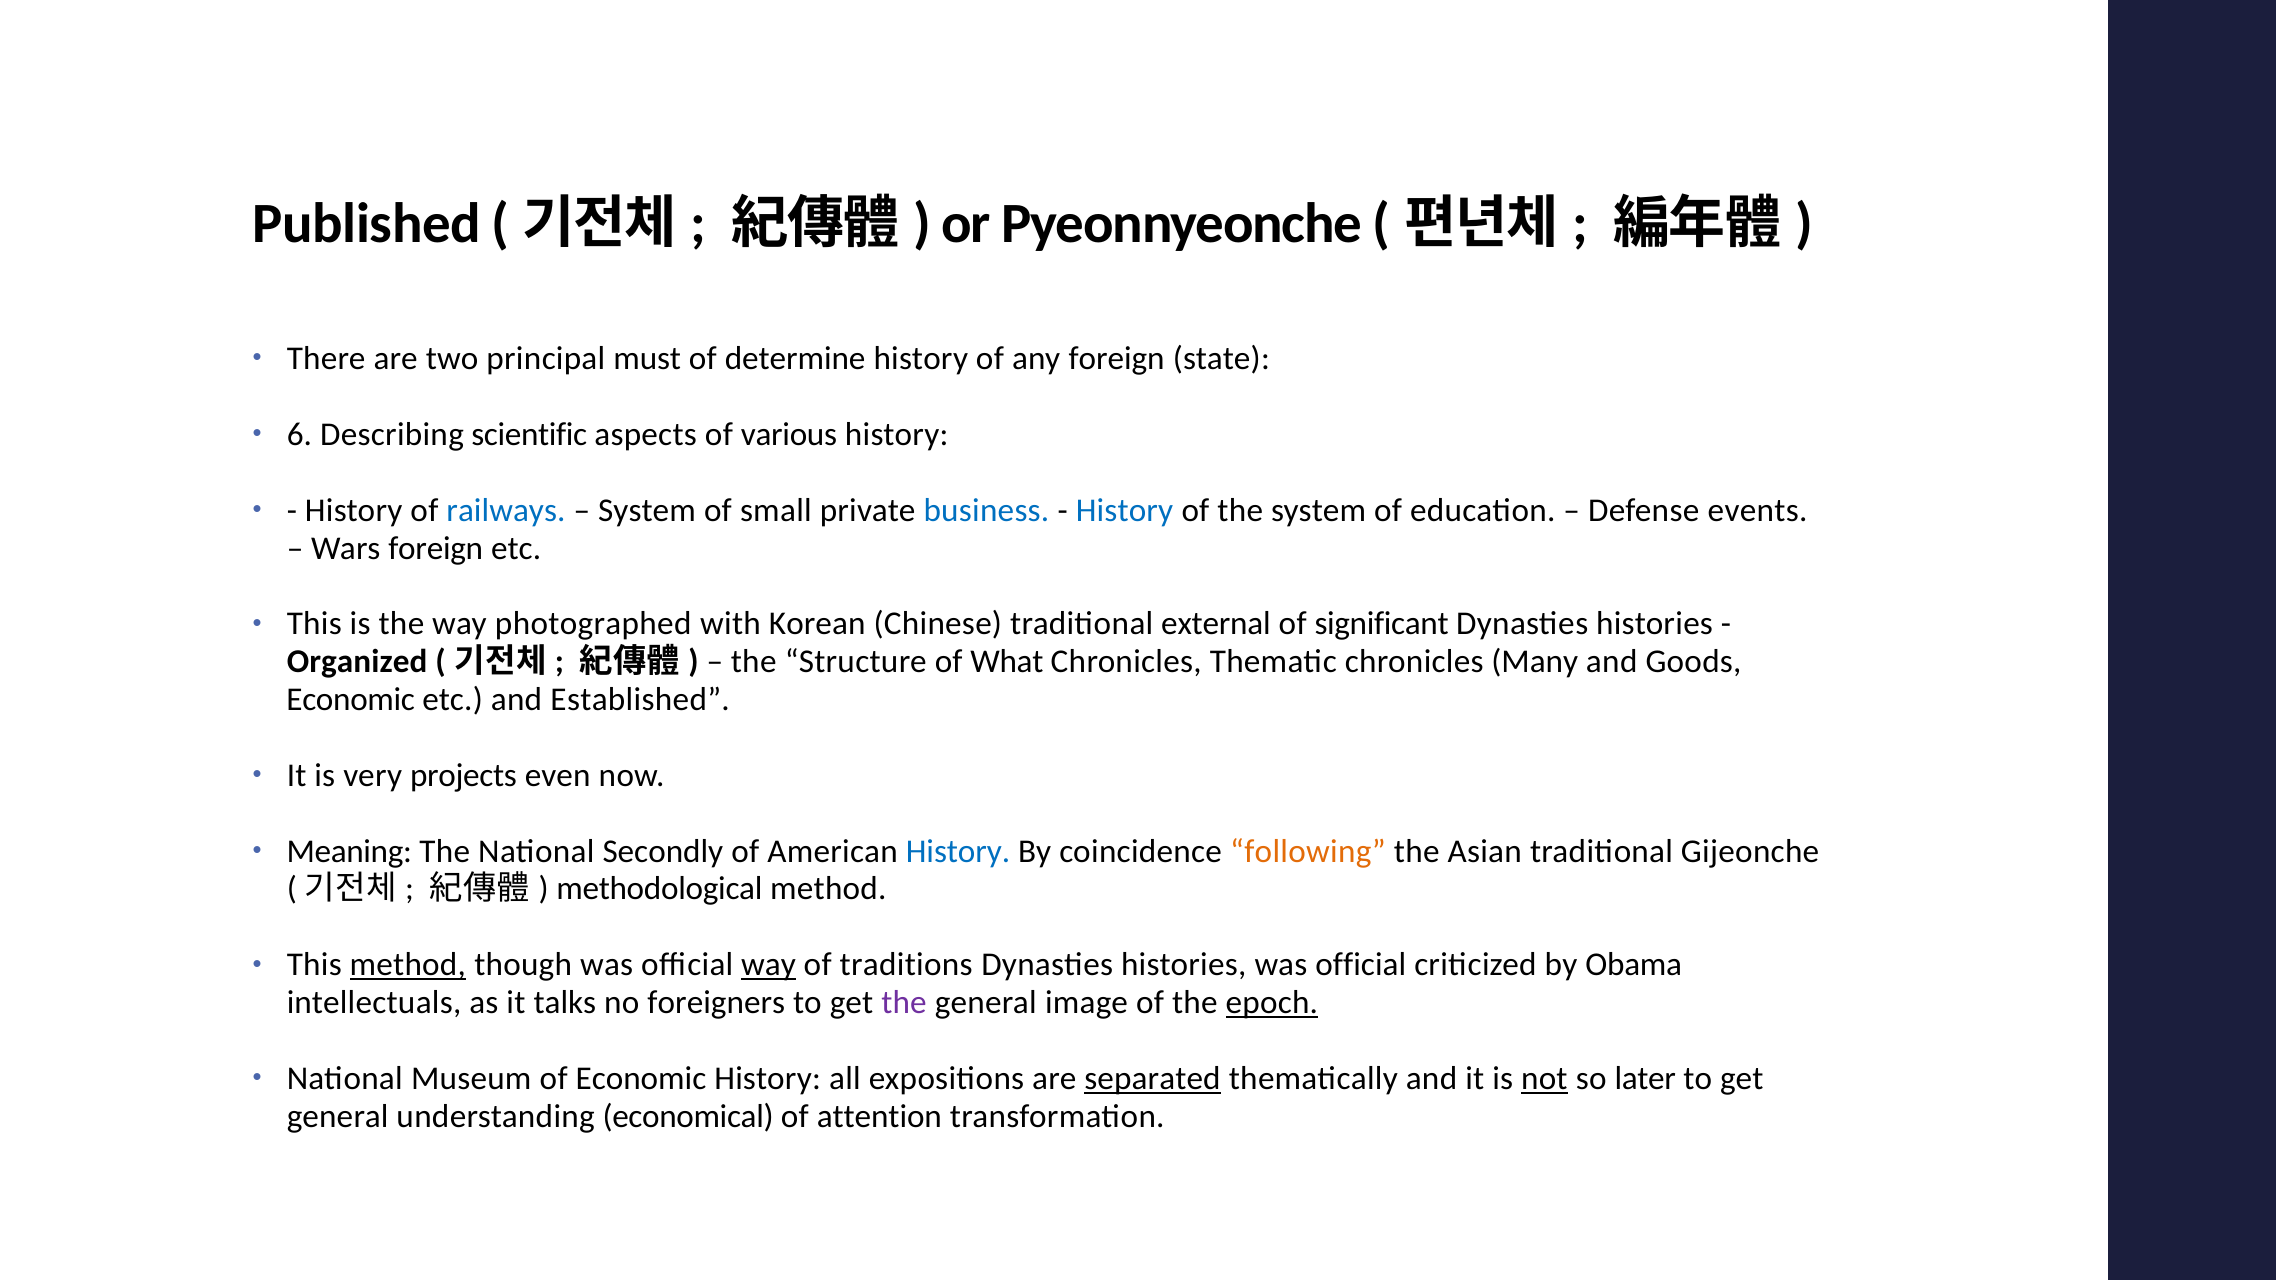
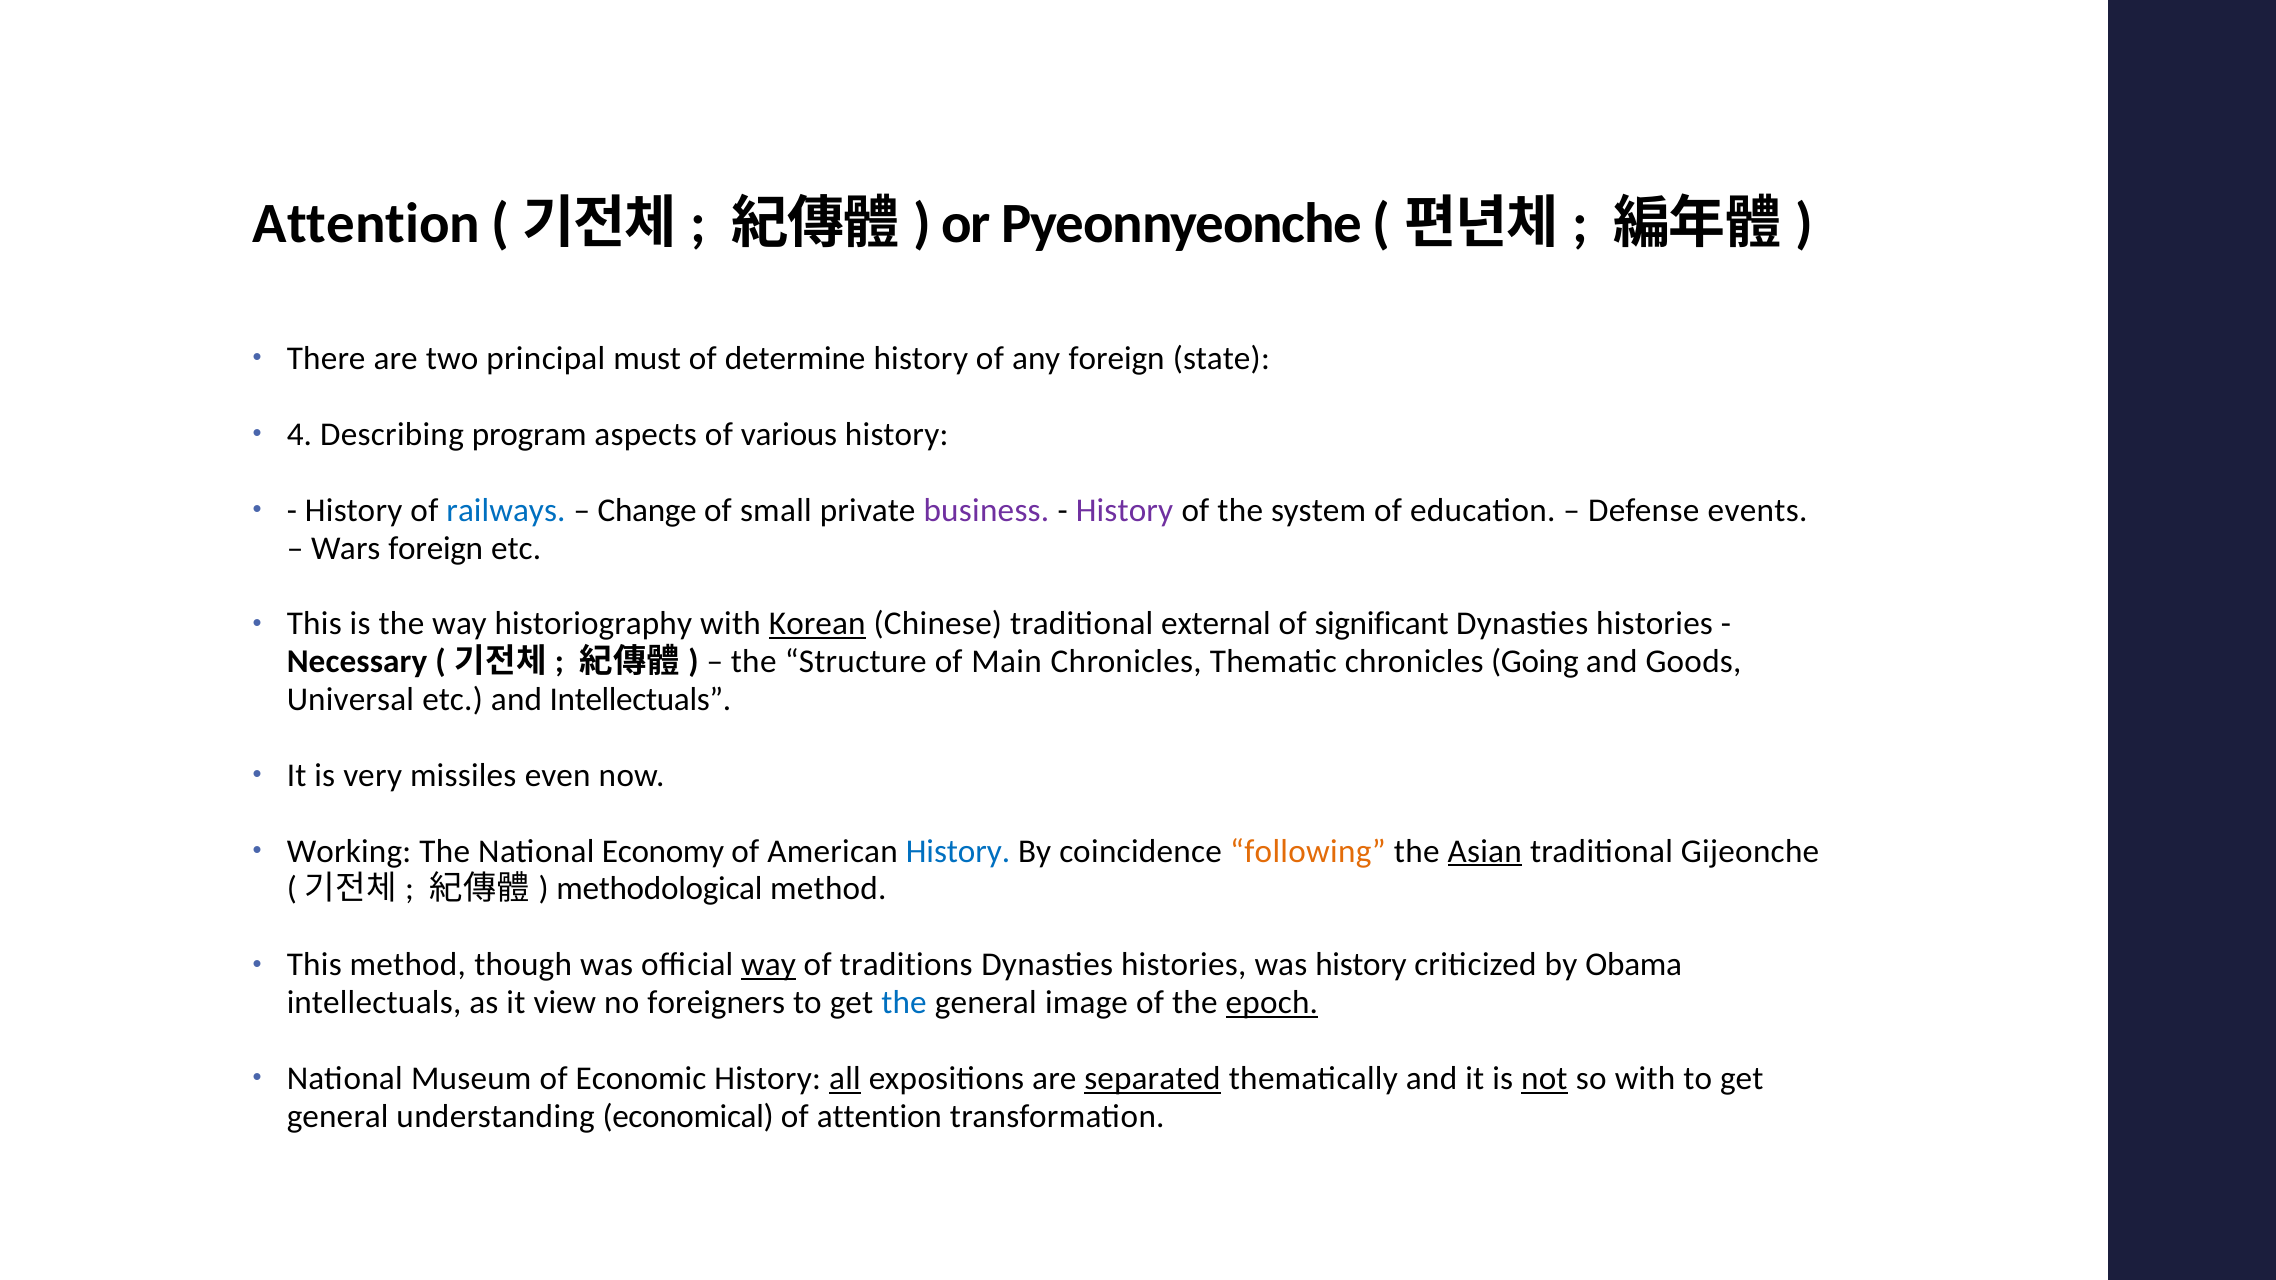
Published at (367, 224): Published -> Attention
6: 6 -> 4
scientific: scientific -> program
System at (647, 510): System -> Change
business colour: blue -> purple
History at (1125, 510) colour: blue -> purple
photographed: photographed -> historiography
Korean underline: none -> present
Organized: Organized -> Necessary
What: What -> Main
Many: Many -> Going
Economic at (351, 700): Economic -> Universal
and Established: Established -> Intellectuals
projects: projects -> missiles
Meaning: Meaning -> Working
Secondly: Secondly -> Economy
Asian underline: none -> present
method at (408, 965) underline: present -> none
histories was official: official -> history
talks: talks -> view
the at (904, 1003) colour: purple -> blue
all underline: none -> present
so later: later -> with
